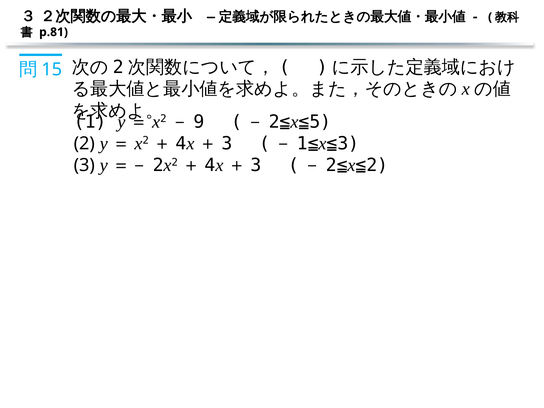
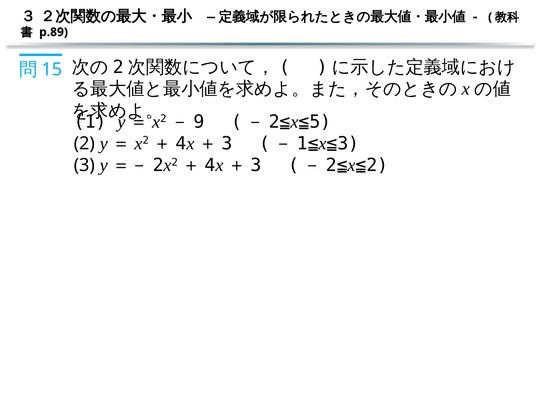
p.81: p.81 -> p.89
